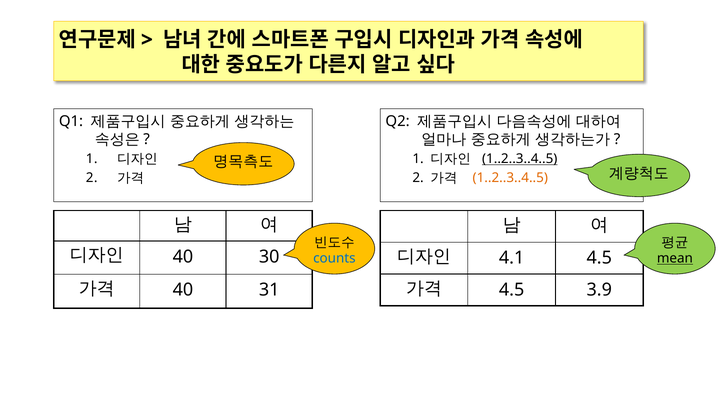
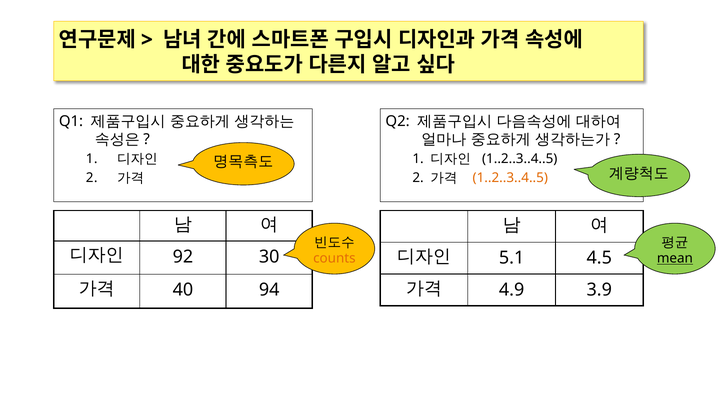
1..2..3..4..5 at (520, 159) underline: present -> none
40 at (183, 257): 40 -> 92
4.1: 4.1 -> 5.1
counts colour: blue -> orange
31: 31 -> 94
4.5 at (512, 290): 4.5 -> 4.9
